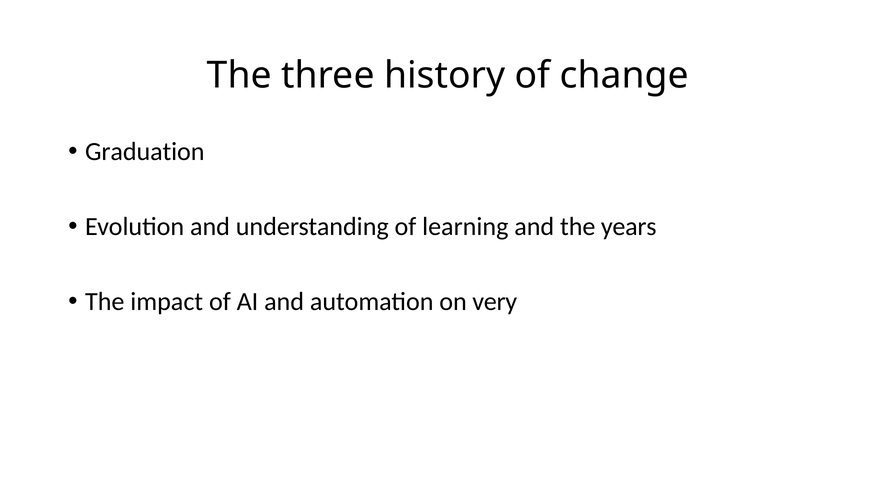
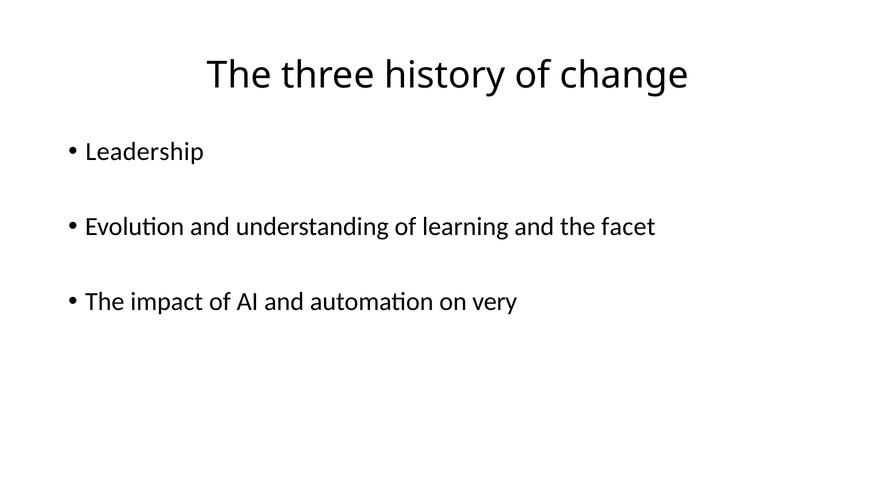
Graduation: Graduation -> Leadership
years: years -> facet
